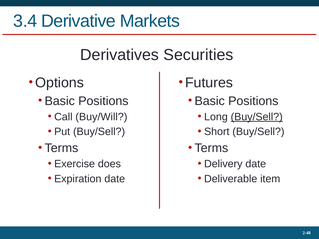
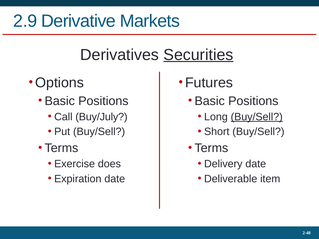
3.4: 3.4 -> 2.9
Securities underline: none -> present
Buy/Will: Buy/Will -> Buy/July
